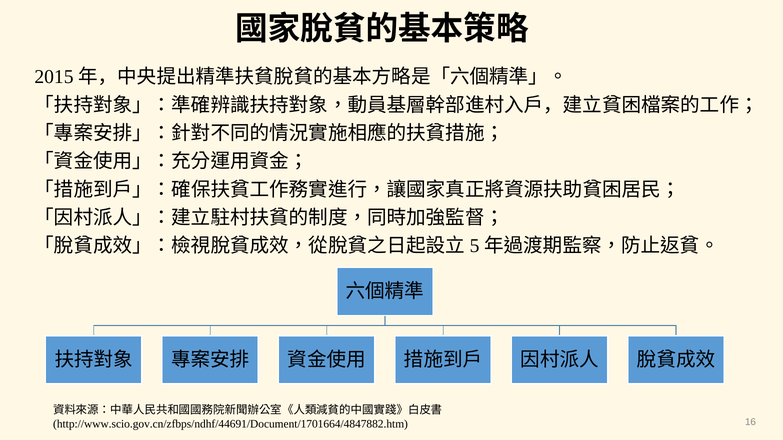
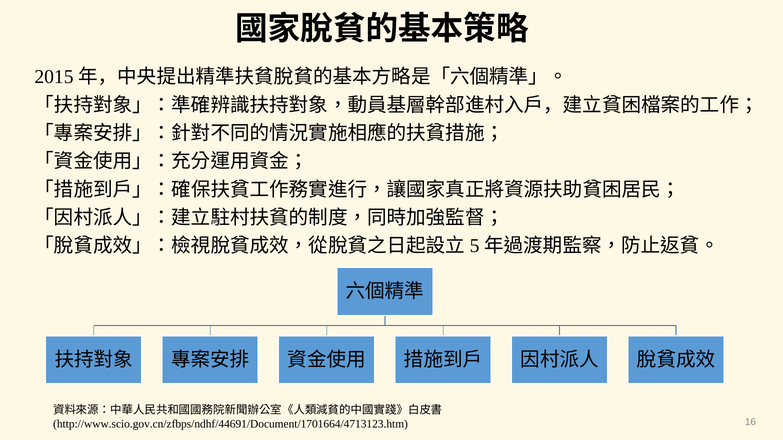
http://www.scio.gov.cn/zfbps/ndhf/44691/Document/1701664/4847882.htm: http://www.scio.gov.cn/zfbps/ndhf/44691/Document/1701664/4847882.htm -> http://www.scio.gov.cn/zfbps/ndhf/44691/Document/1701664/4713123.htm
